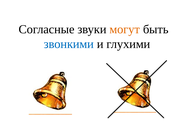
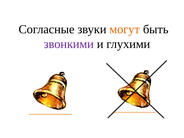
звонкими colour: blue -> purple
